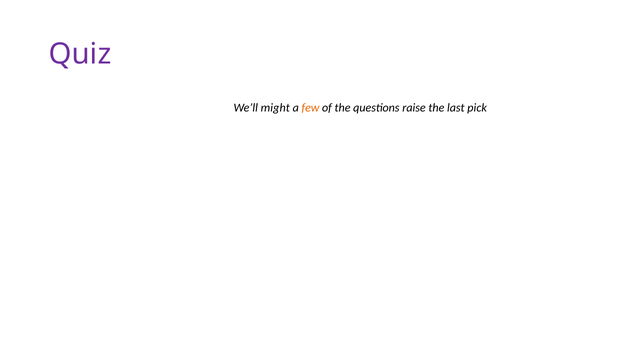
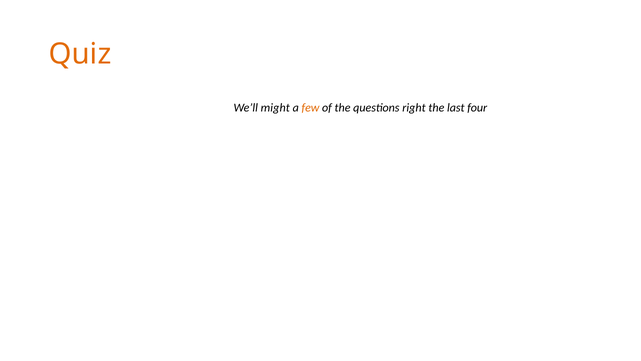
Quiz colour: purple -> orange
raise: raise -> right
pick: pick -> four
